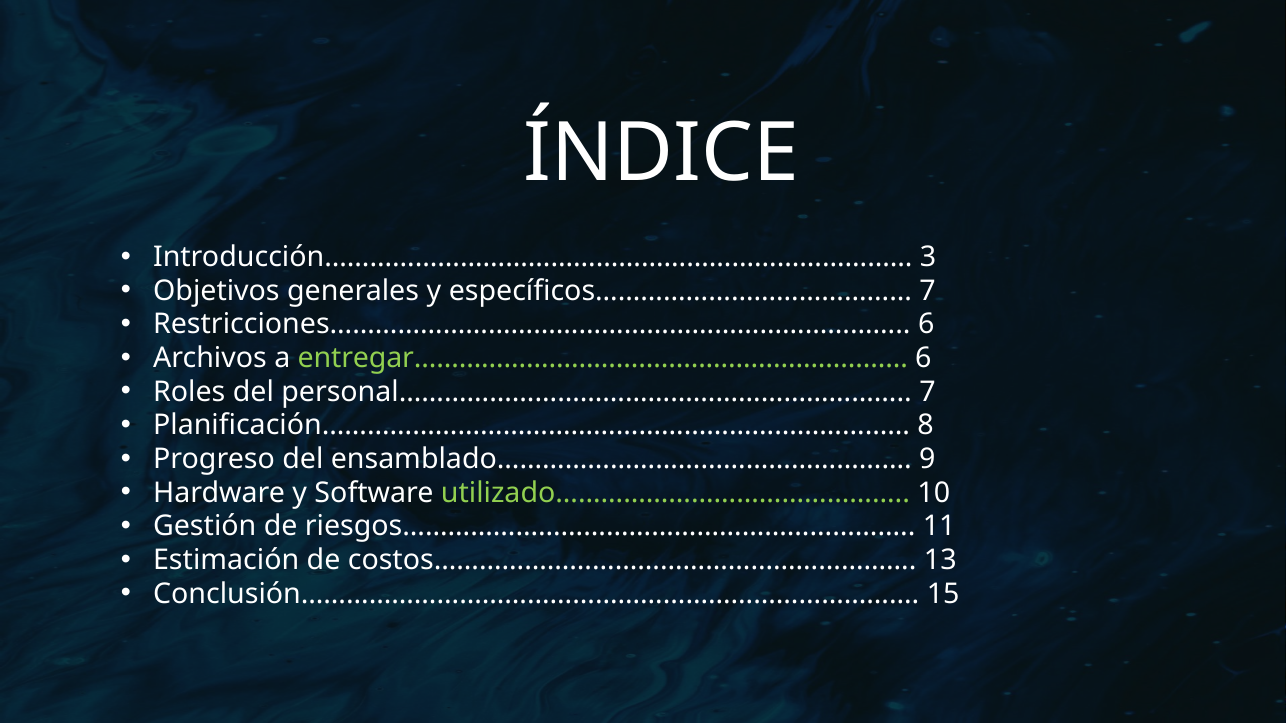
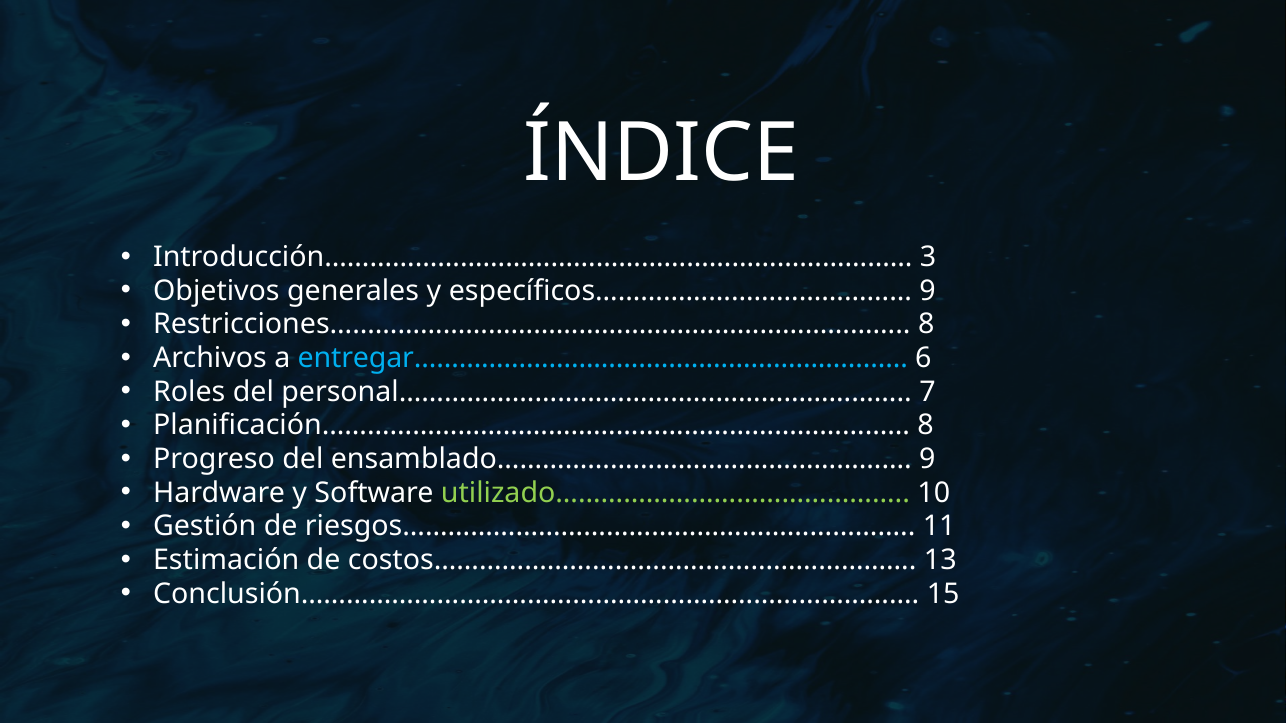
específicos…………………………………… 7: 7 -> 9
Restricciones………………………………………………………………… 6: 6 -> 8
entregar………………………………………………………… colour: light green -> light blue
